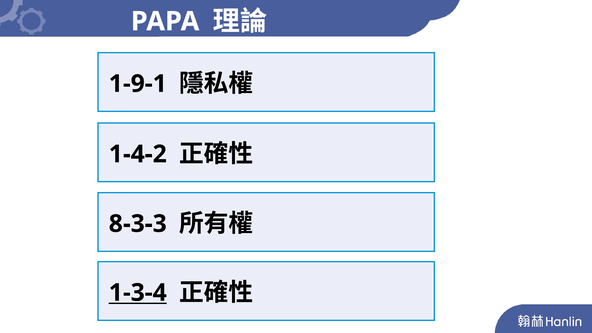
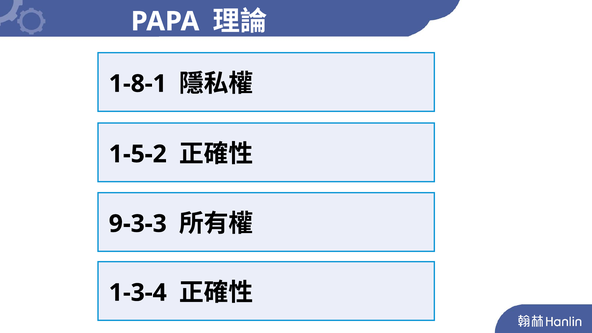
1-9-1: 1-9-1 -> 1-8-1
1-4-2: 1-4-2 -> 1-5-2
8-3-3: 8-3-3 -> 9-3-3
1-3-4 underline: present -> none
